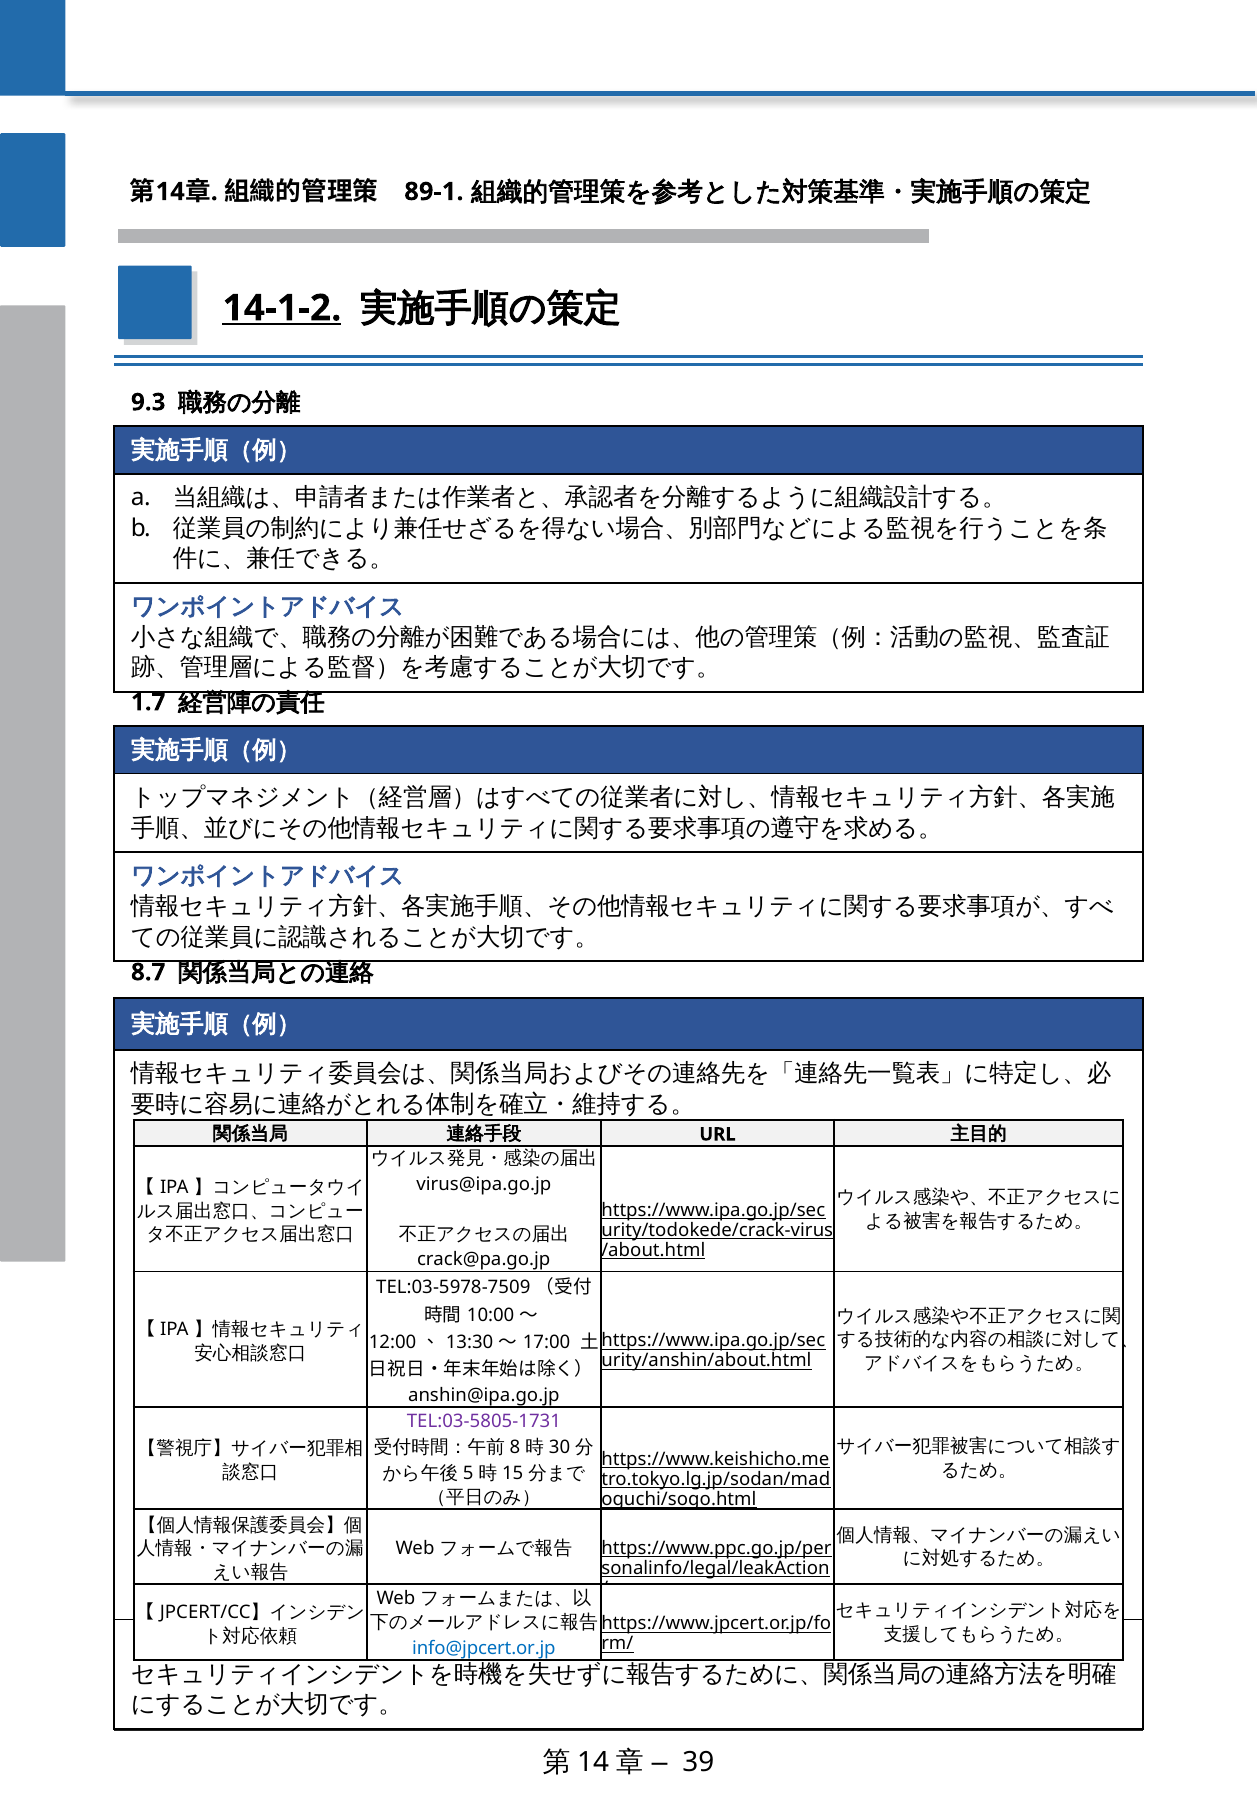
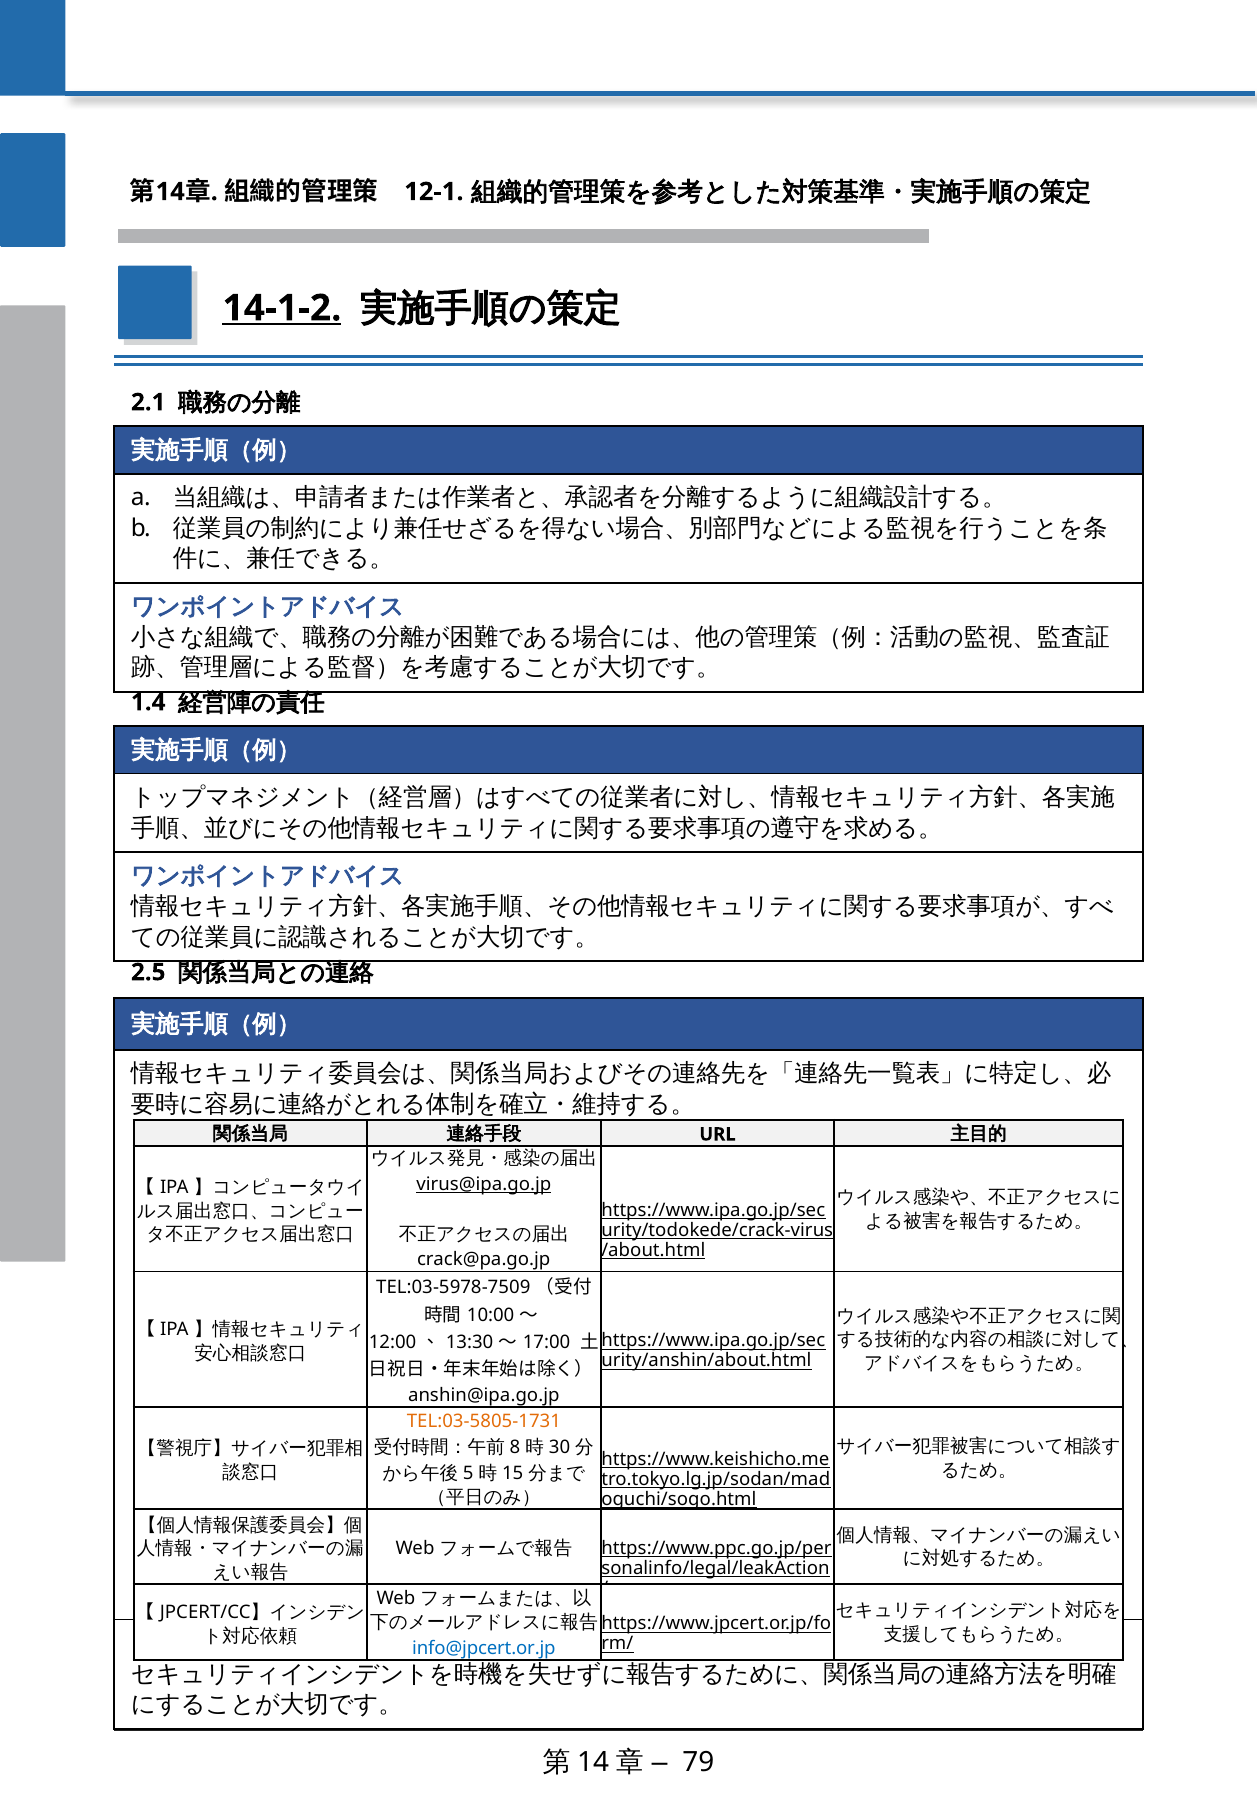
89-1: 89-1 -> 12-1
9.3: 9.3 -> 2.1
1.7: 1.7 -> 1.4
8.7: 8.7 -> 2.5
virus@ipa.go.jp underline: none -> present
TEL:03-5805-1731 colour: purple -> orange
39: 39 -> 79
